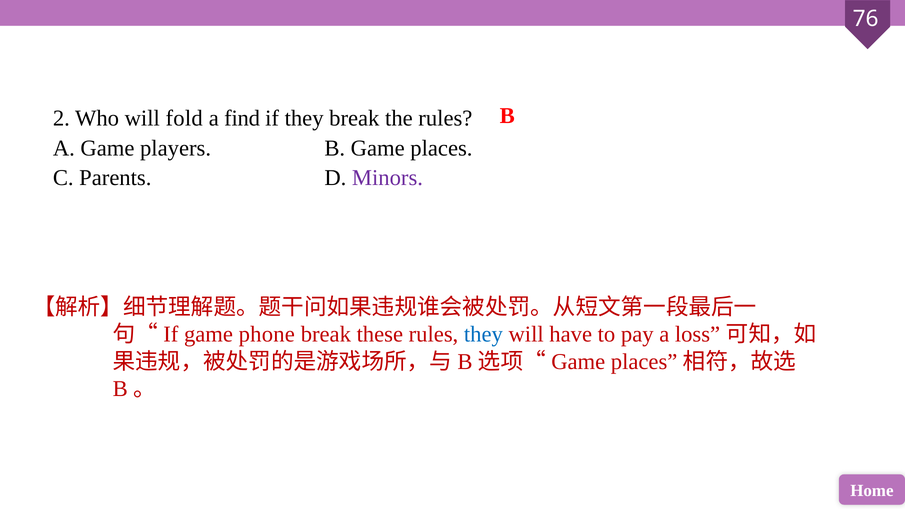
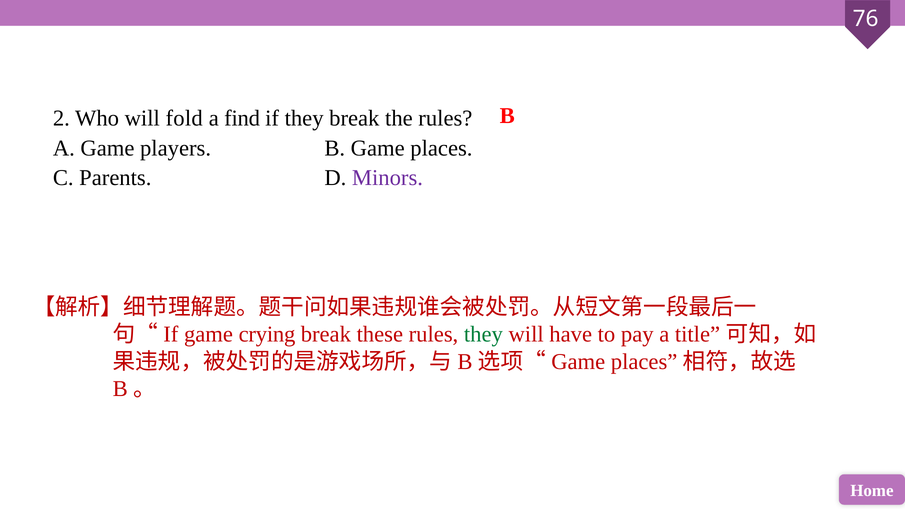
phone: phone -> crying
they at (483, 334) colour: blue -> green
loss: loss -> title
